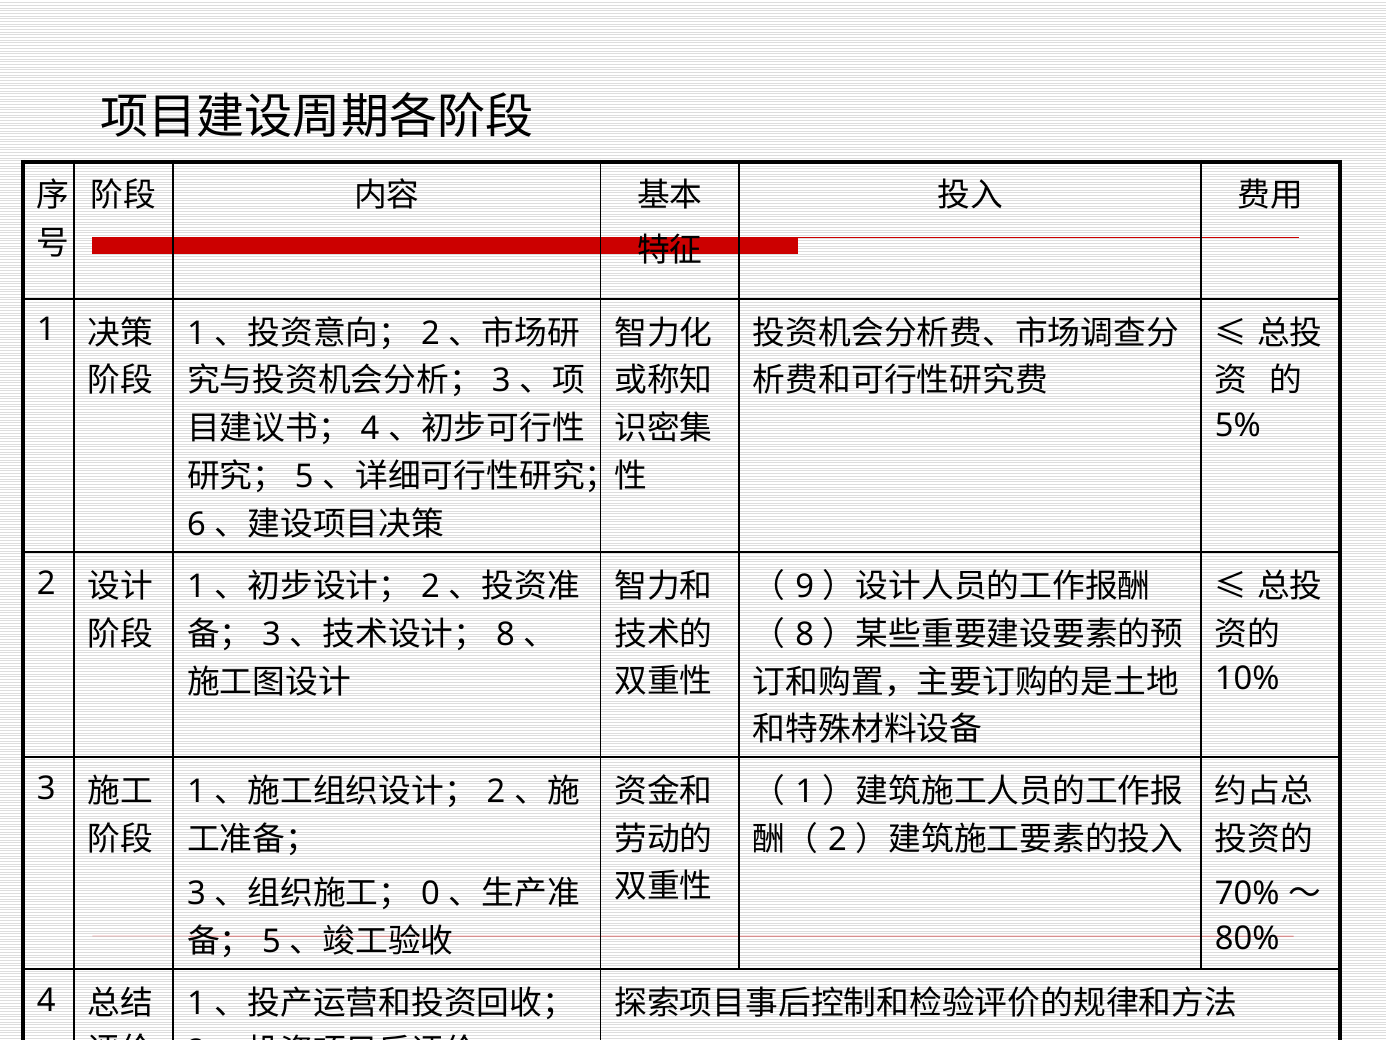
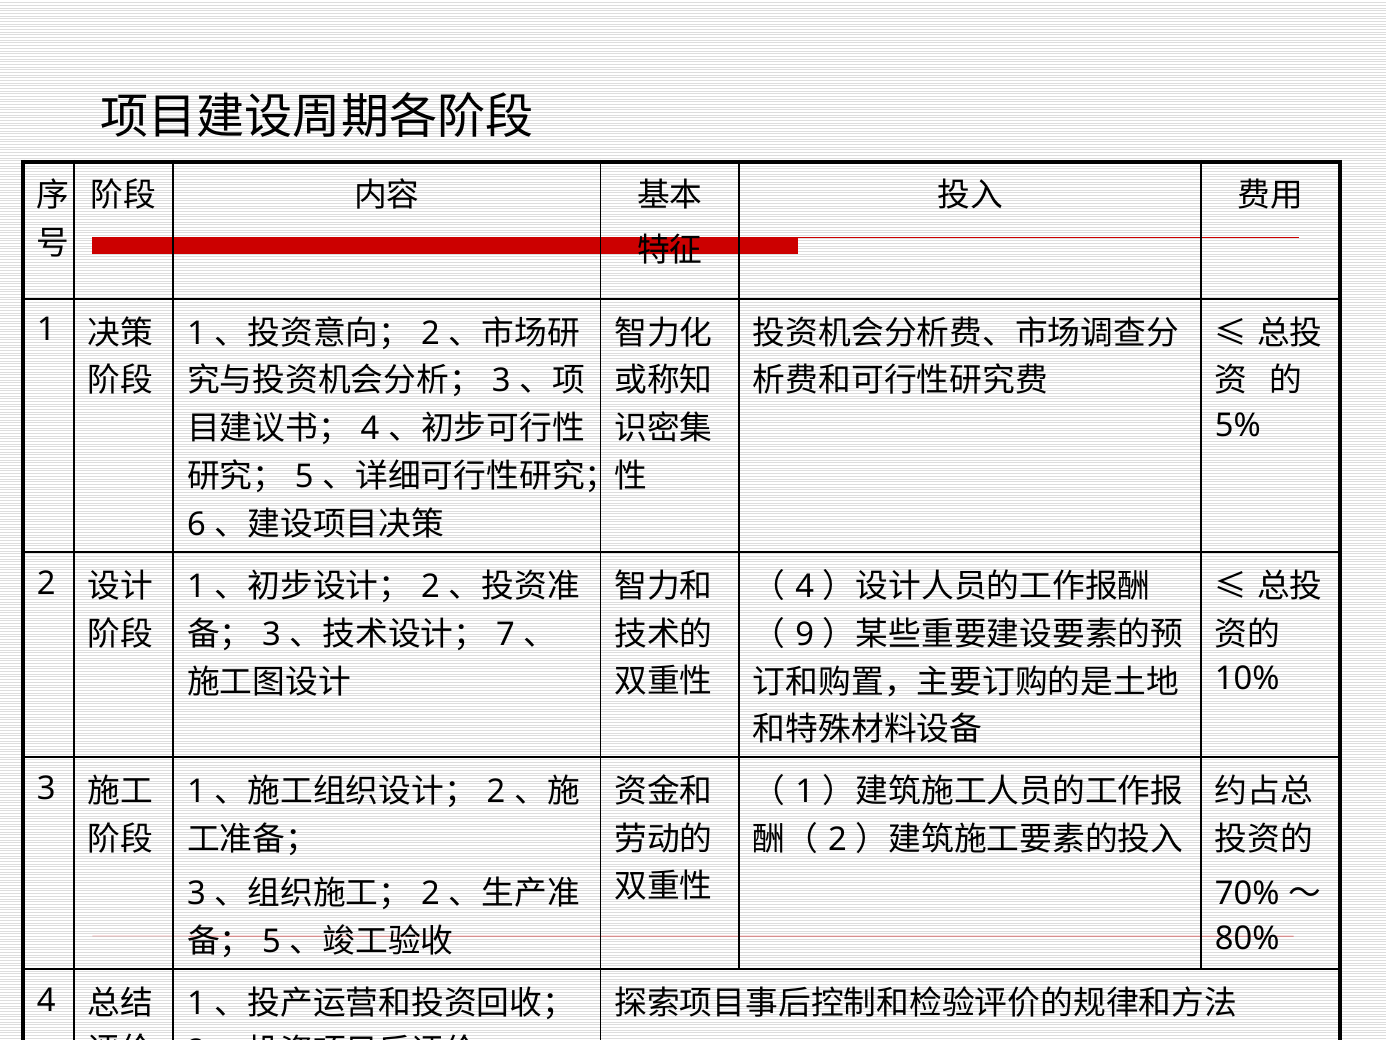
9 at (805, 586): 9 -> 4
8 at (505, 634): 8 -> 7
8 at (805, 634): 8 -> 9
0 at (430, 893): 0 -> 2
